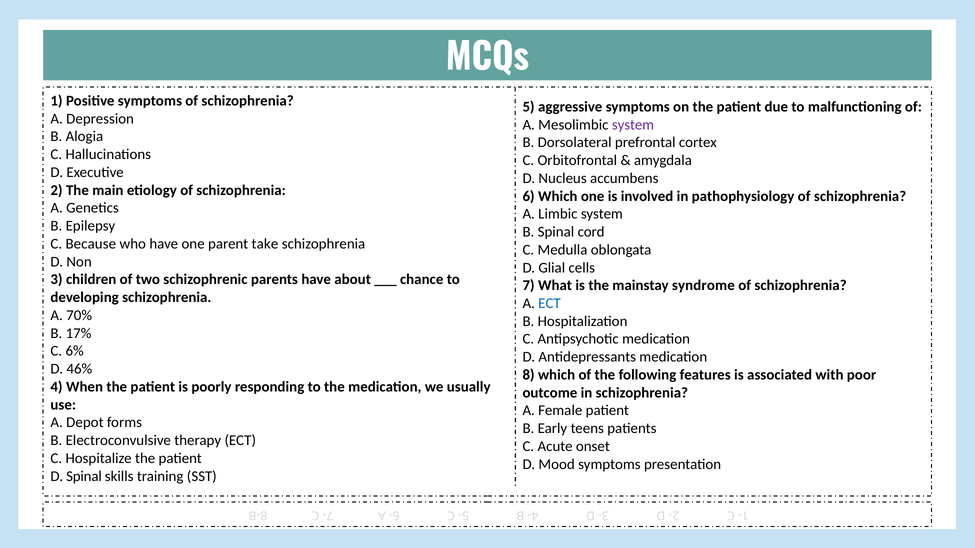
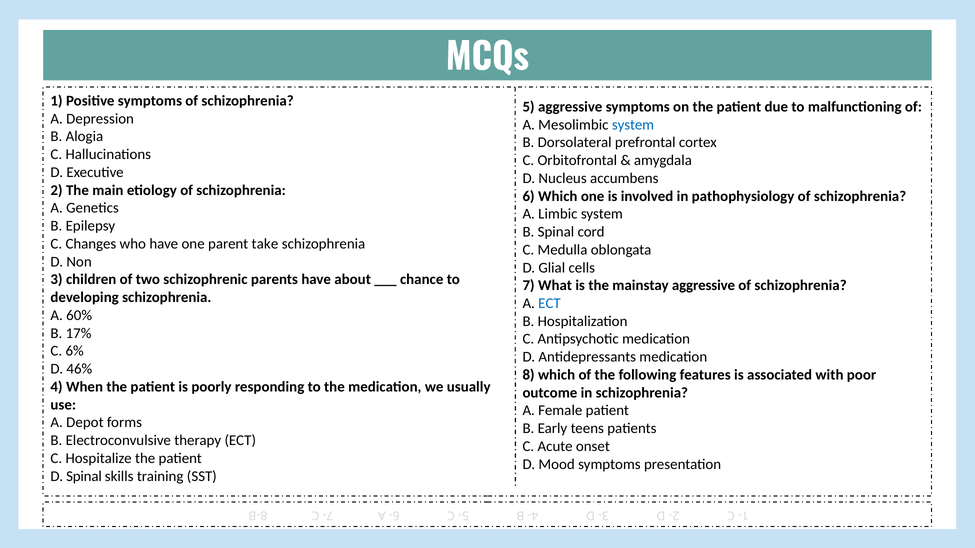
system at (633, 125) colour: purple -> blue
Because: Because -> Changes
mainstay syndrome: syndrome -> aggressive
70%: 70% -> 60%
